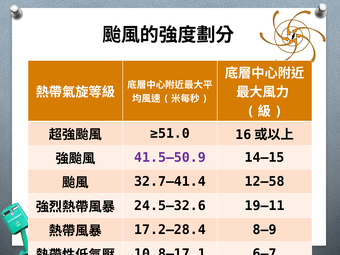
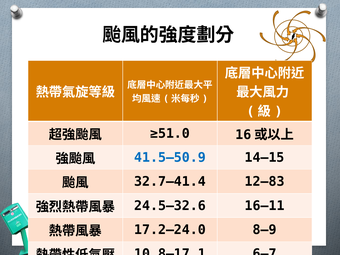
41.5–50.9 colour: purple -> blue
12–58: 12–58 -> 12–83
19–11: 19–11 -> 16–11
17.2–28.4: 17.2–28.4 -> 17.2–24.0
